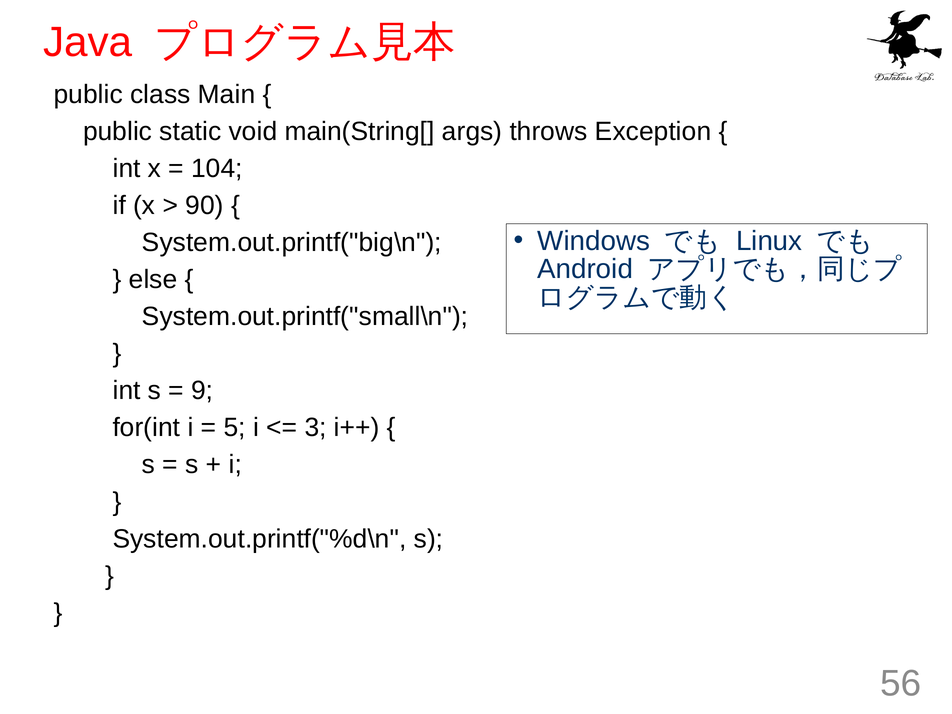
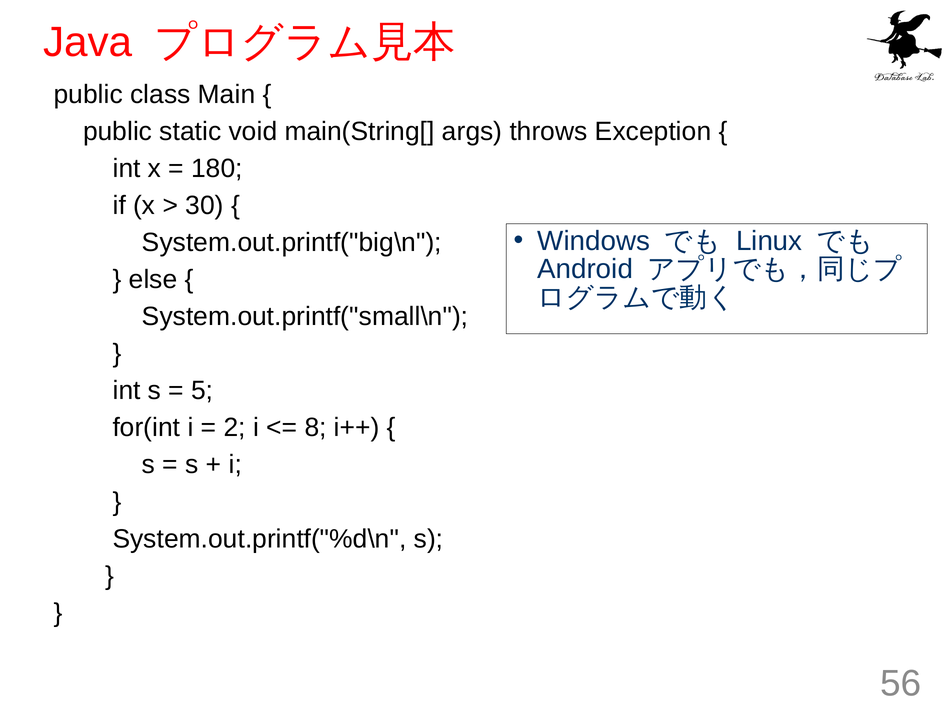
104: 104 -> 180
90: 90 -> 30
9: 9 -> 5
5: 5 -> 2
3: 3 -> 8
